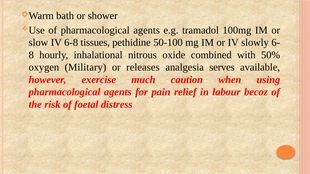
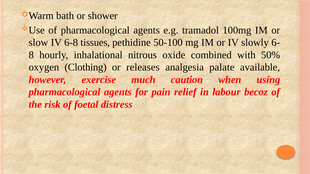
Military: Military -> Clothing
serves: serves -> palate
